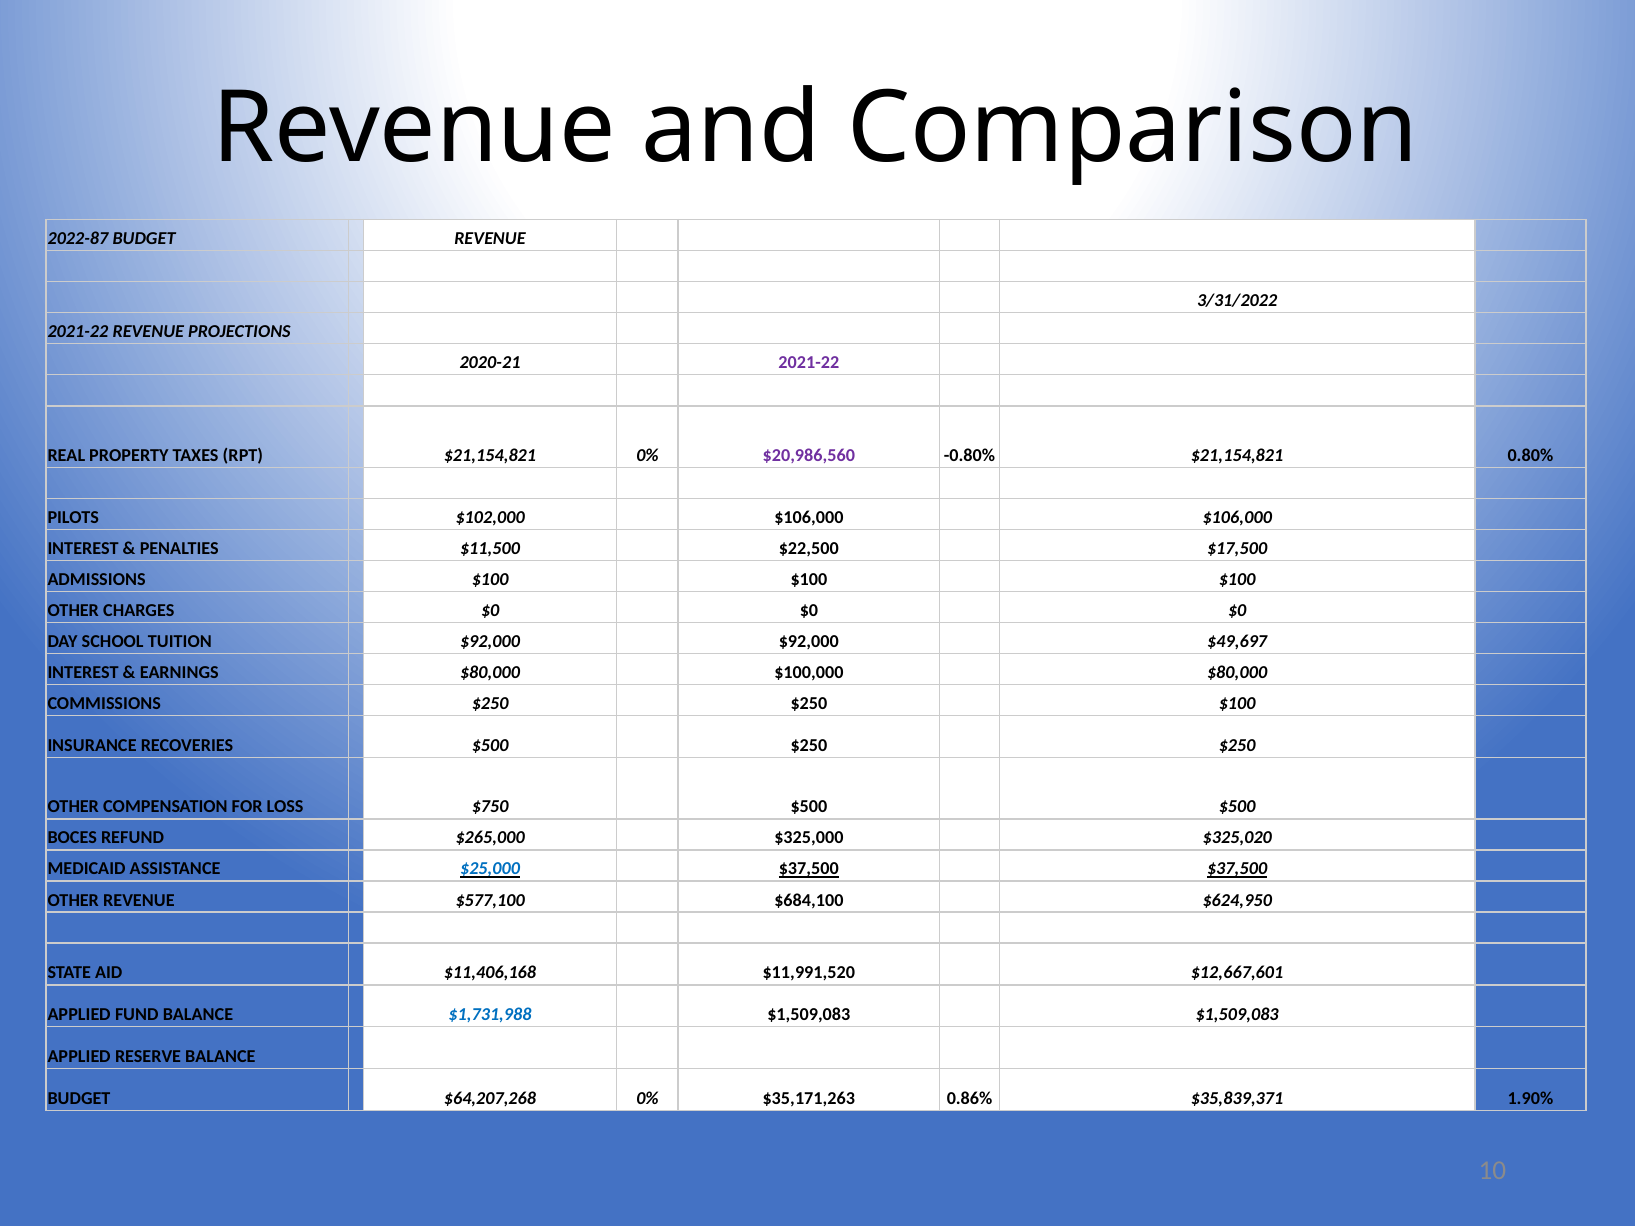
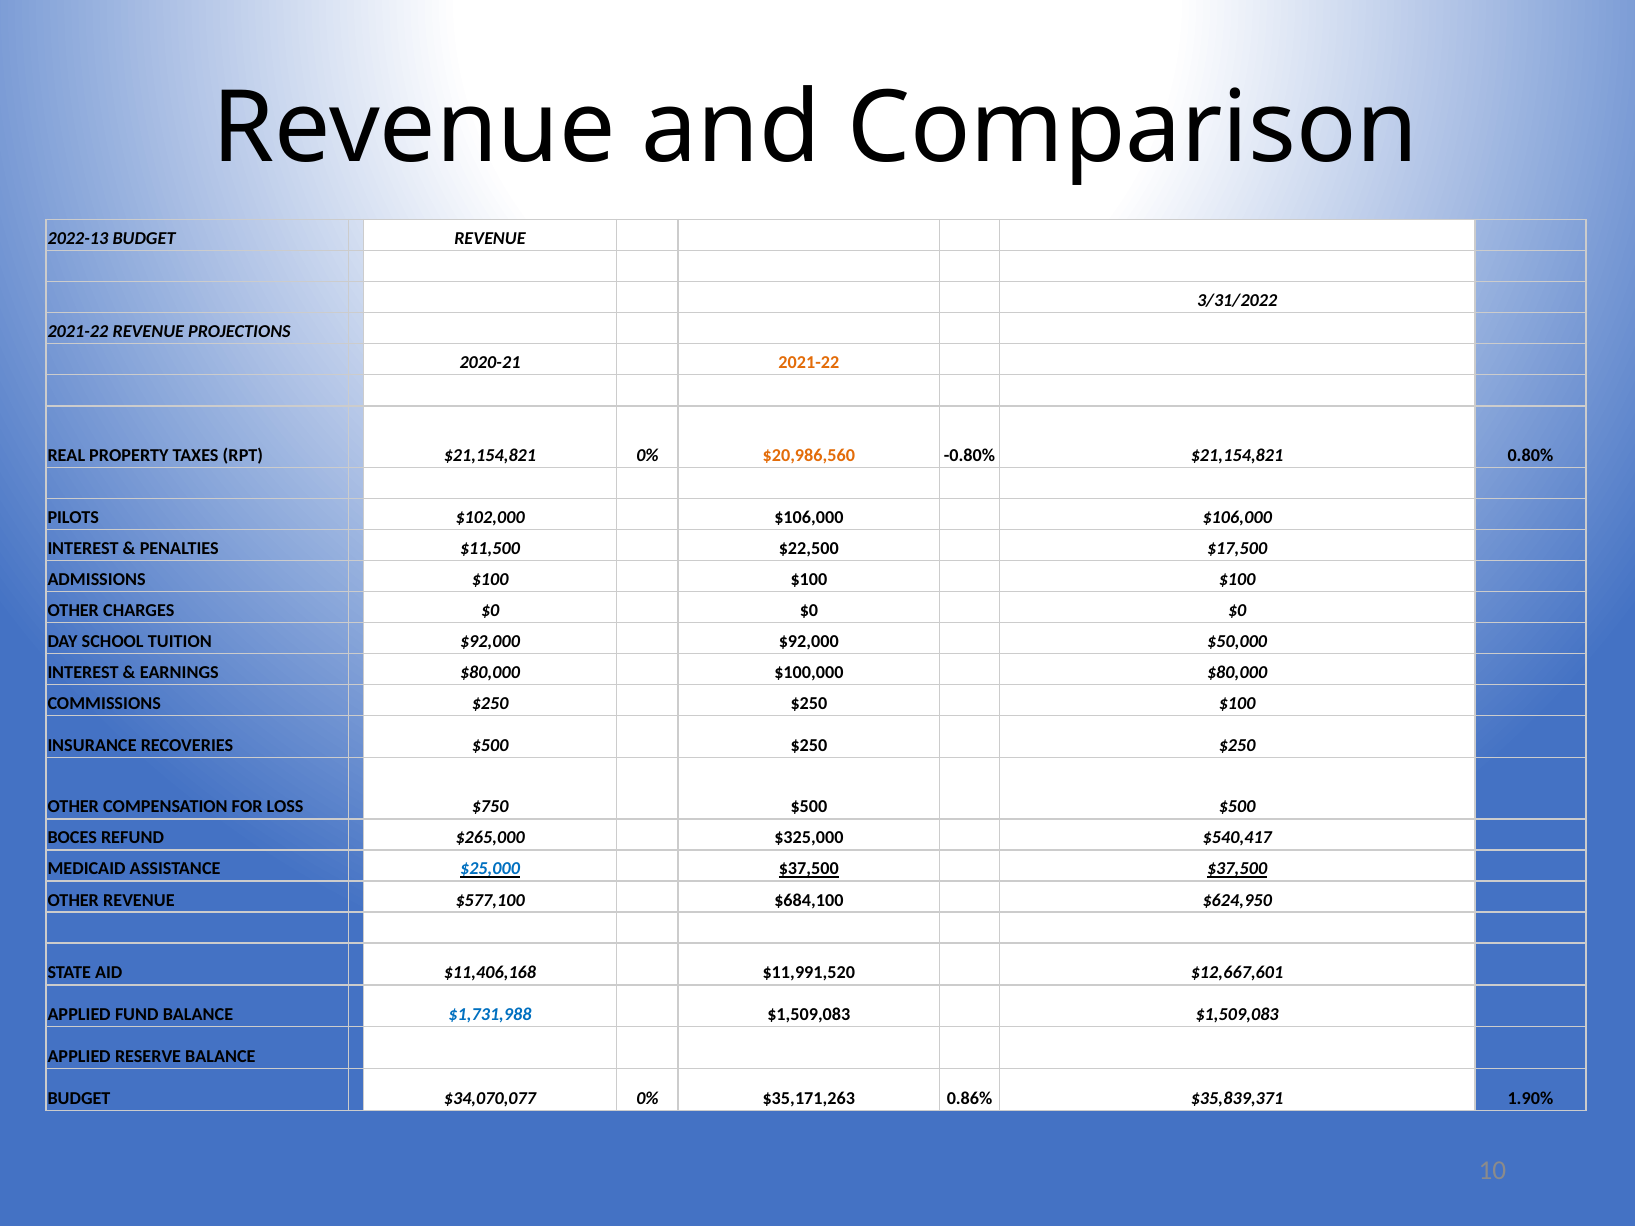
2022-87: 2022-87 -> 2022-13
2021-22 at (809, 363) colour: purple -> orange
$20,986,560 colour: purple -> orange
$49,697: $49,697 -> $50,000
$325,020: $325,020 -> $540,417
$64,207,268: $64,207,268 -> $34,070,077
